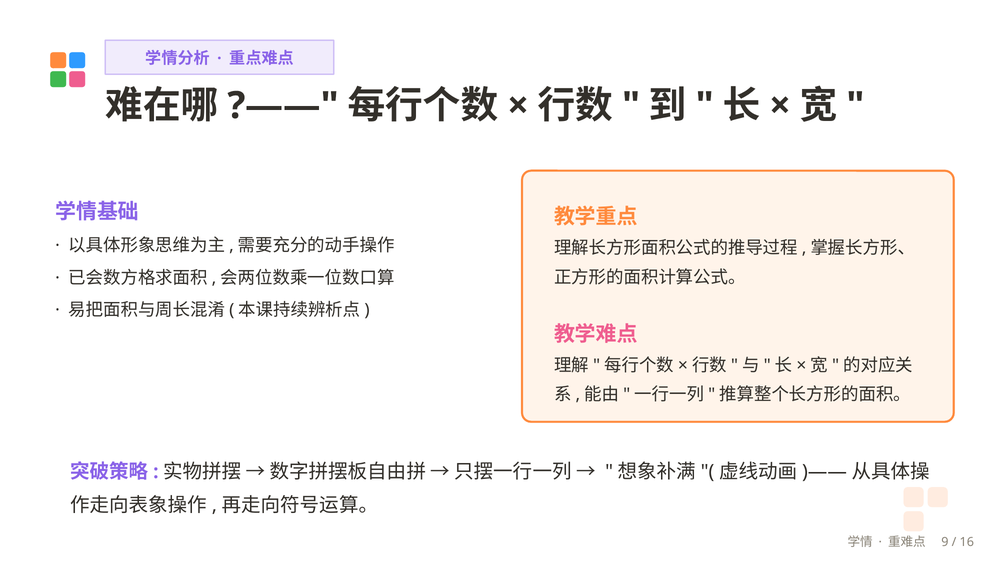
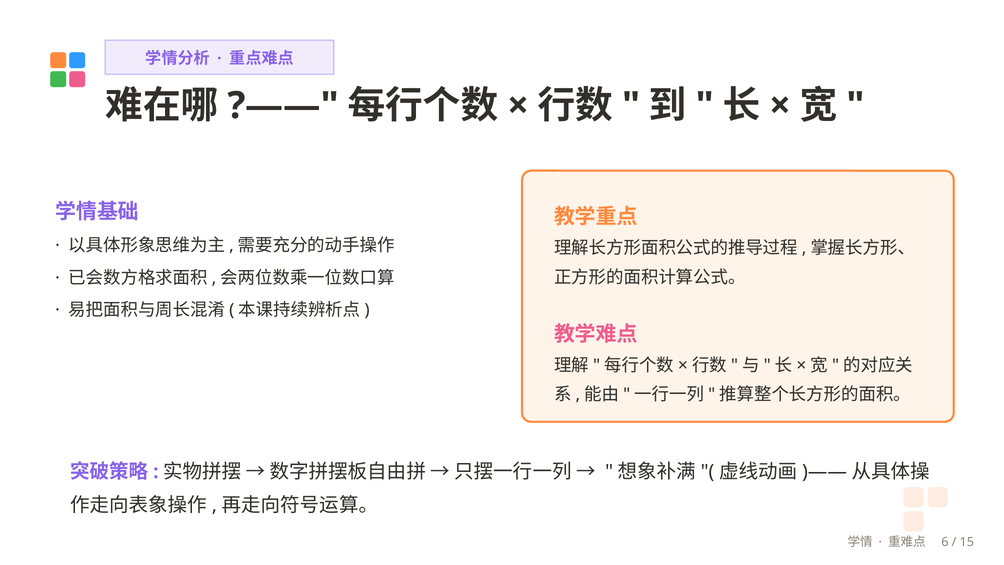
9: 9 -> 6
16: 16 -> 15
